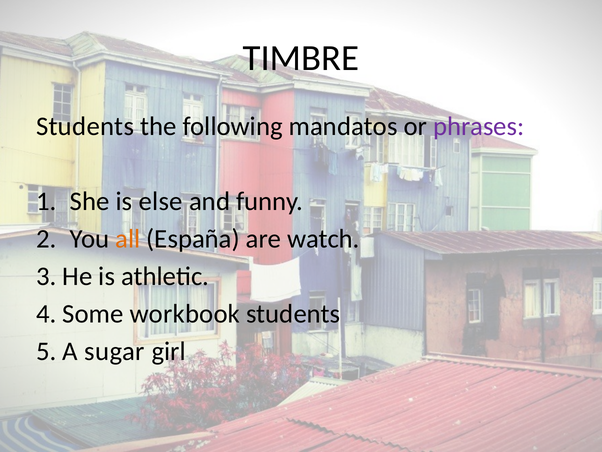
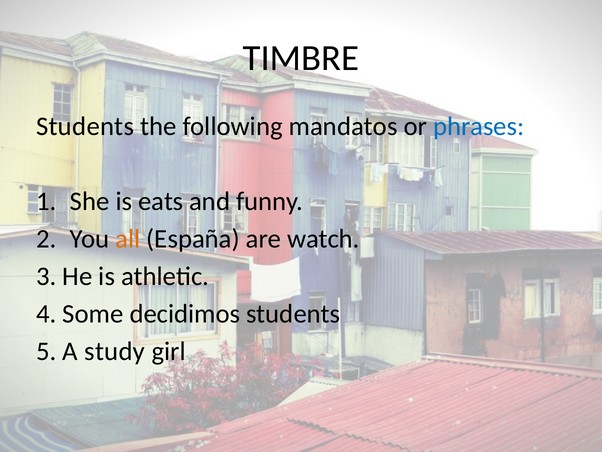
phrases colour: purple -> blue
else: else -> eats
workbook: workbook -> decidimos
sugar: sugar -> study
